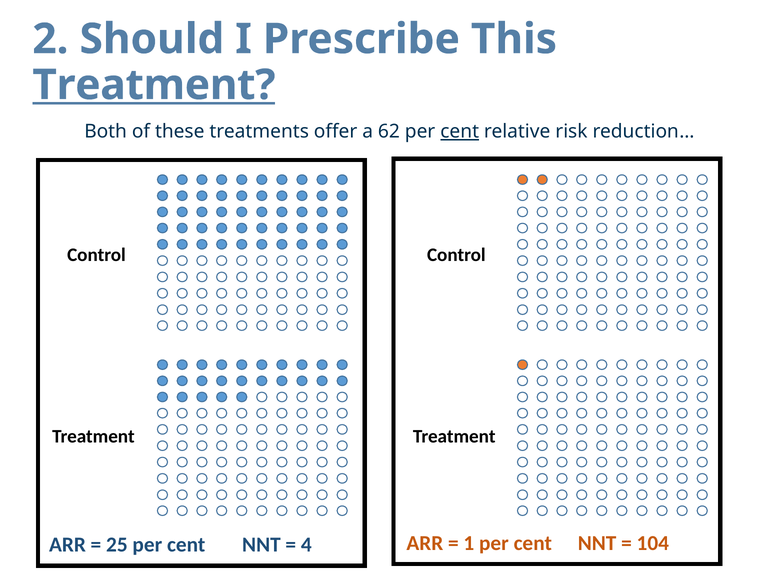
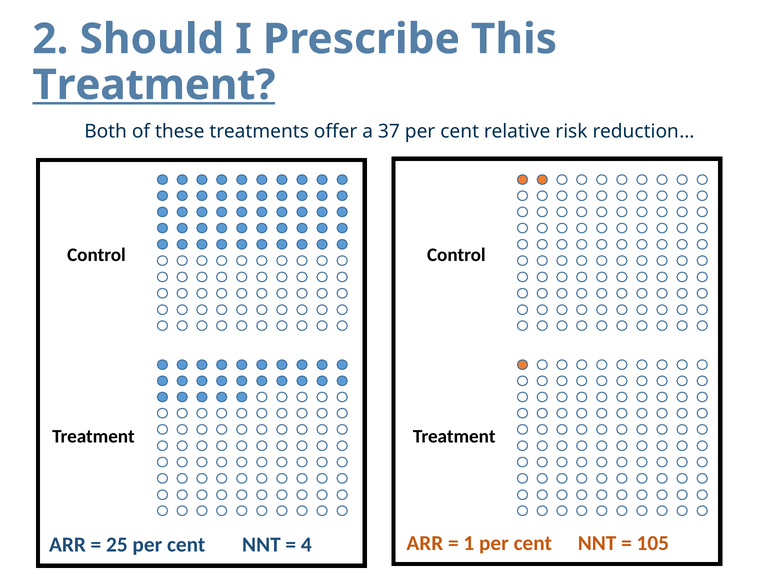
62: 62 -> 37
cent at (460, 132) underline: present -> none
104: 104 -> 105
